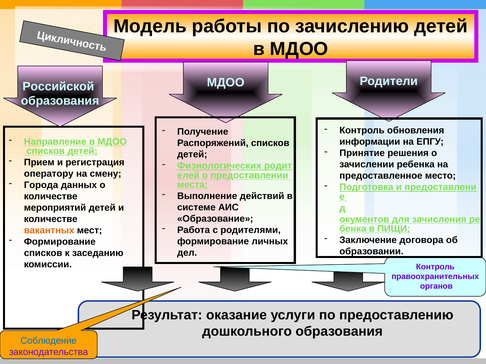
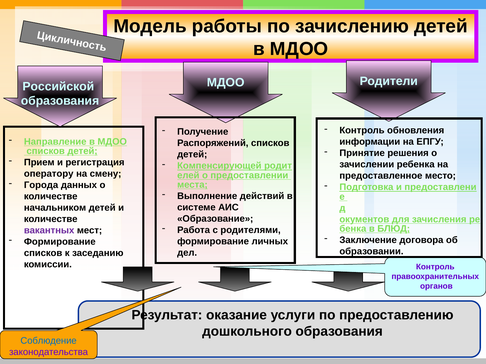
Физиологических: Физиологических -> Компенсирующей
мероприятий: мероприятий -> начальником
ПИЩИ: ПИЩИ -> БЛЮД
вакантных colour: orange -> purple
